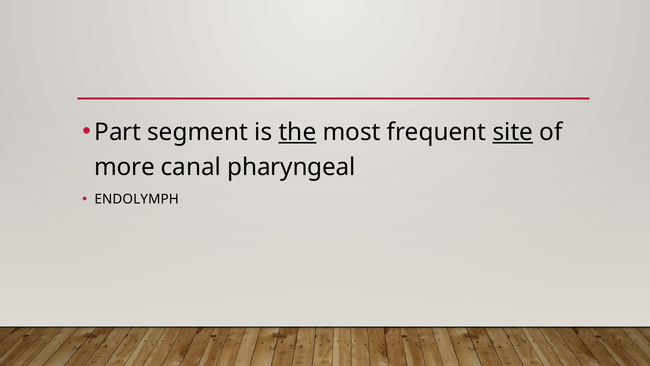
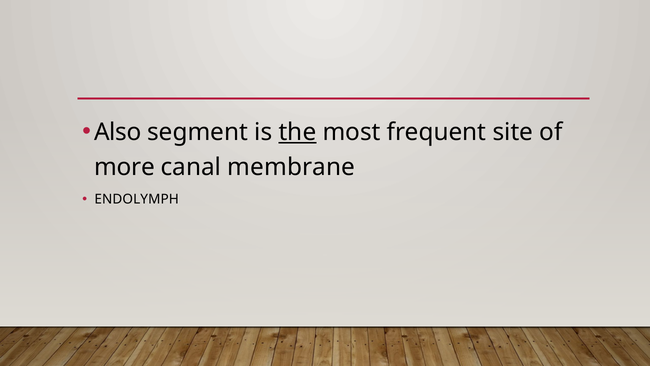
Part: Part -> Also
site underline: present -> none
pharyngeal: pharyngeal -> membrane
